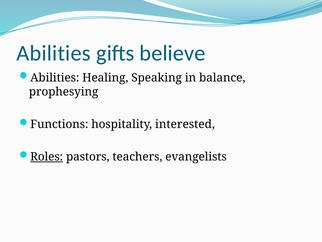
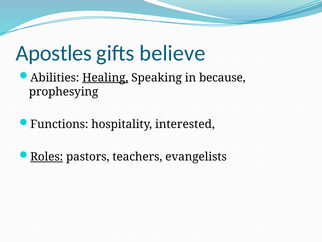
Abilities at (54, 53): Abilities -> Apostles
Healing underline: none -> present
balance: balance -> because
